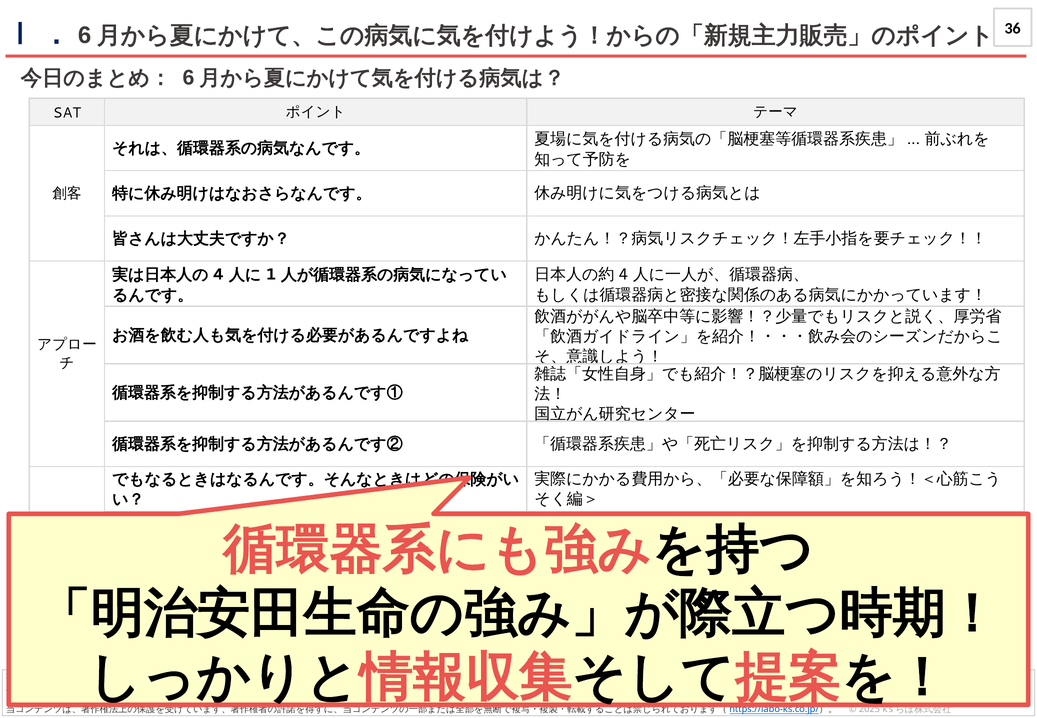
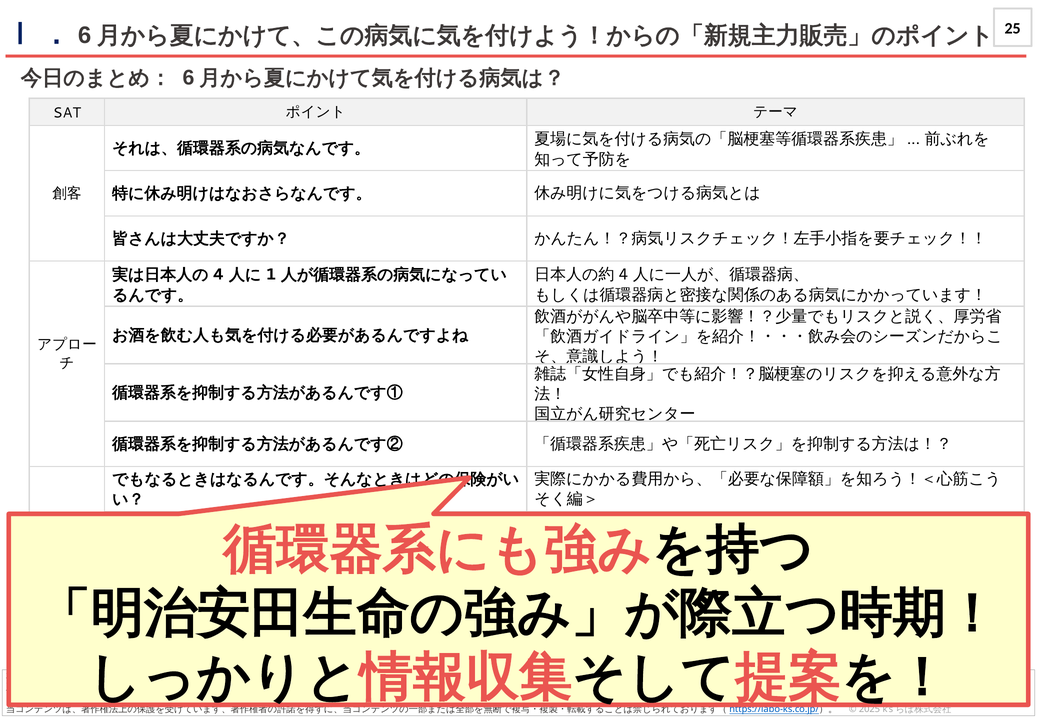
36: 36 -> 25
